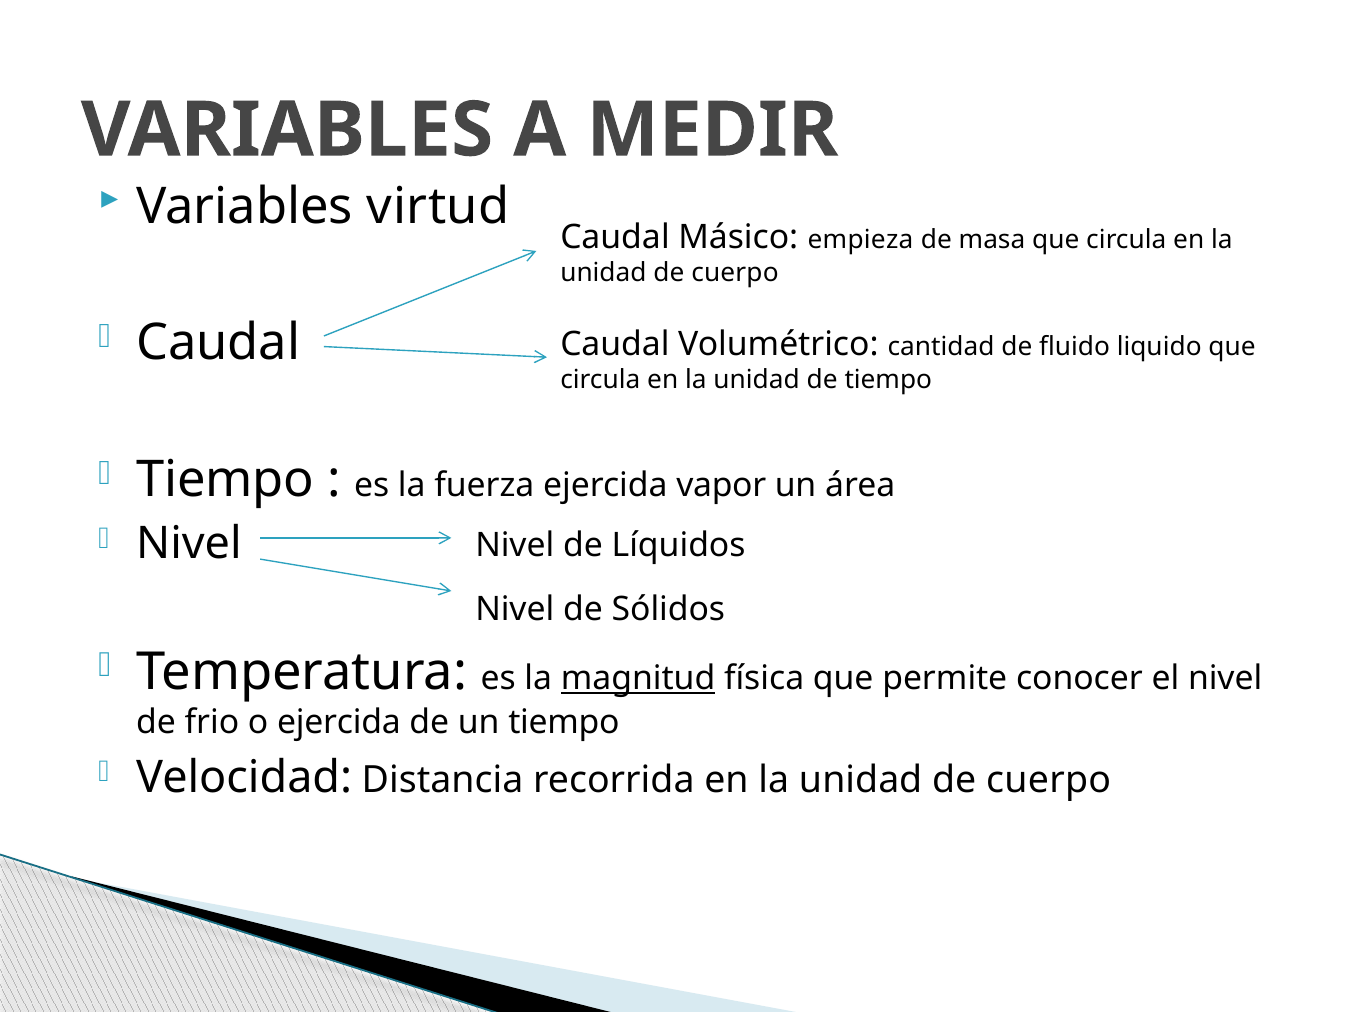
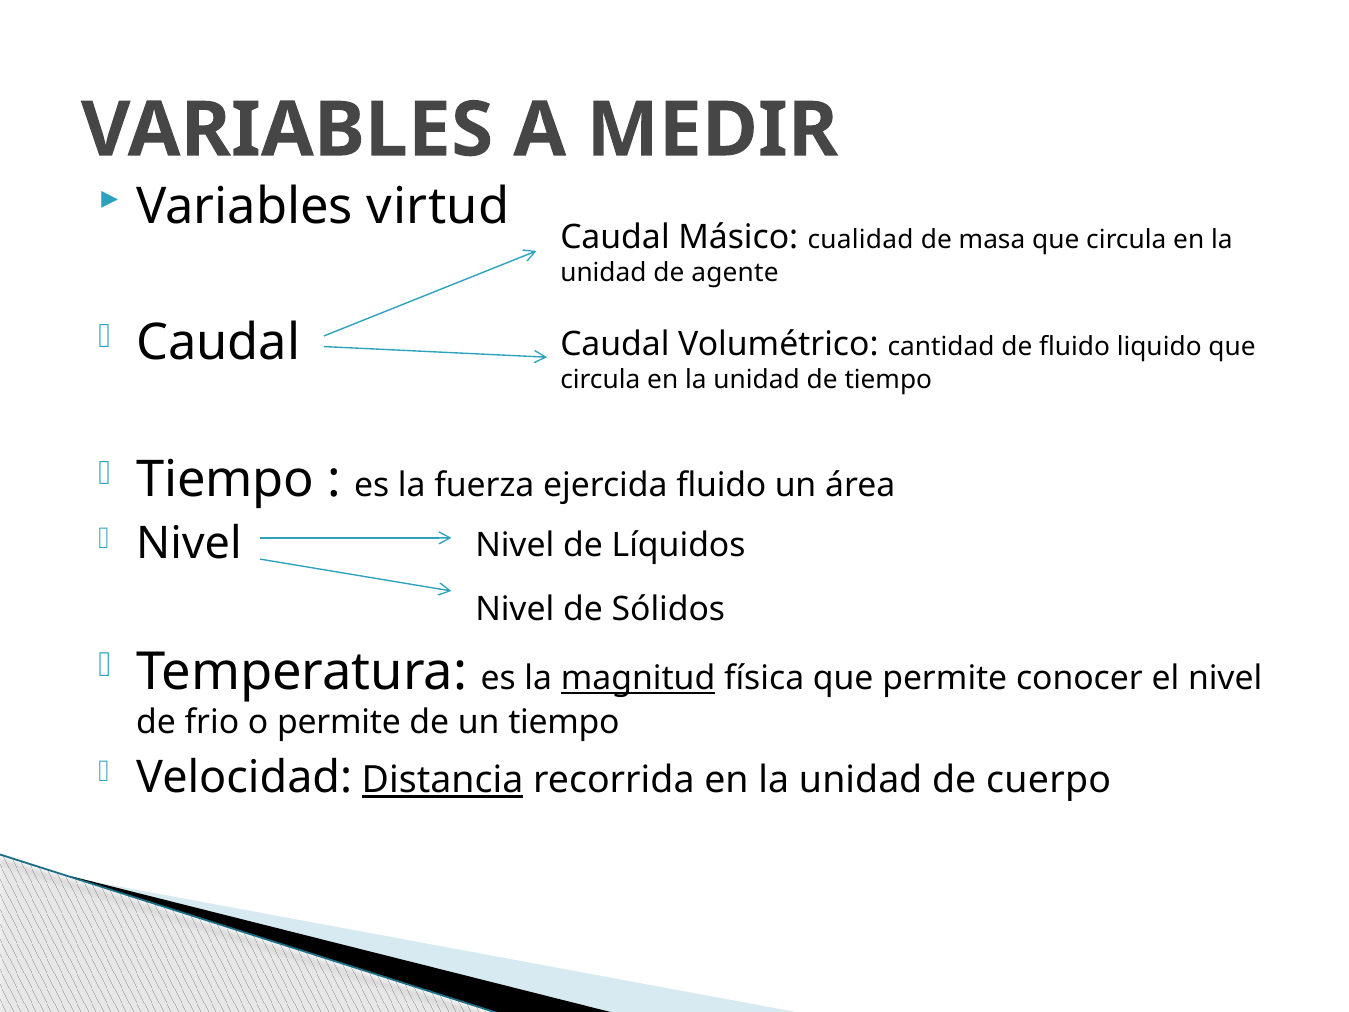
empieza: empieza -> cualidad
cuerpo at (735, 273): cuerpo -> agente
ejercida vapor: vapor -> fluido
o ejercida: ejercida -> permite
Distancia underline: none -> present
